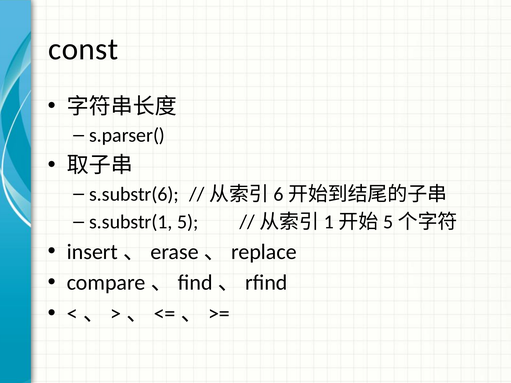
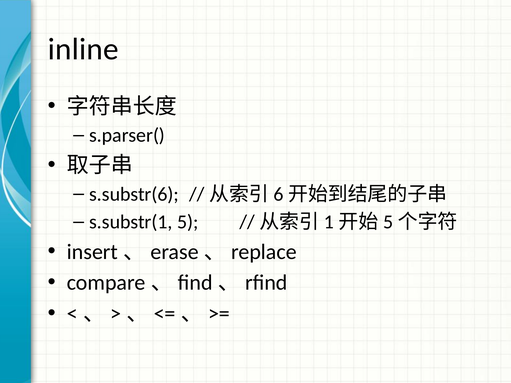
const: const -> inline
